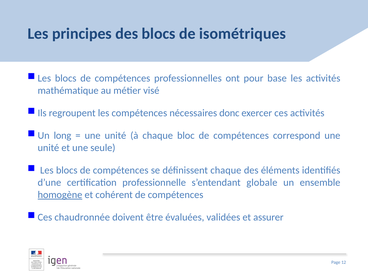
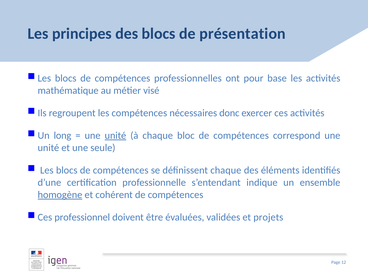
isométriques: isométriques -> présentation
unité at (115, 135) underline: none -> present
globale: globale -> indique
chaudronnée: chaudronnée -> professionnel
assurer: assurer -> projets
